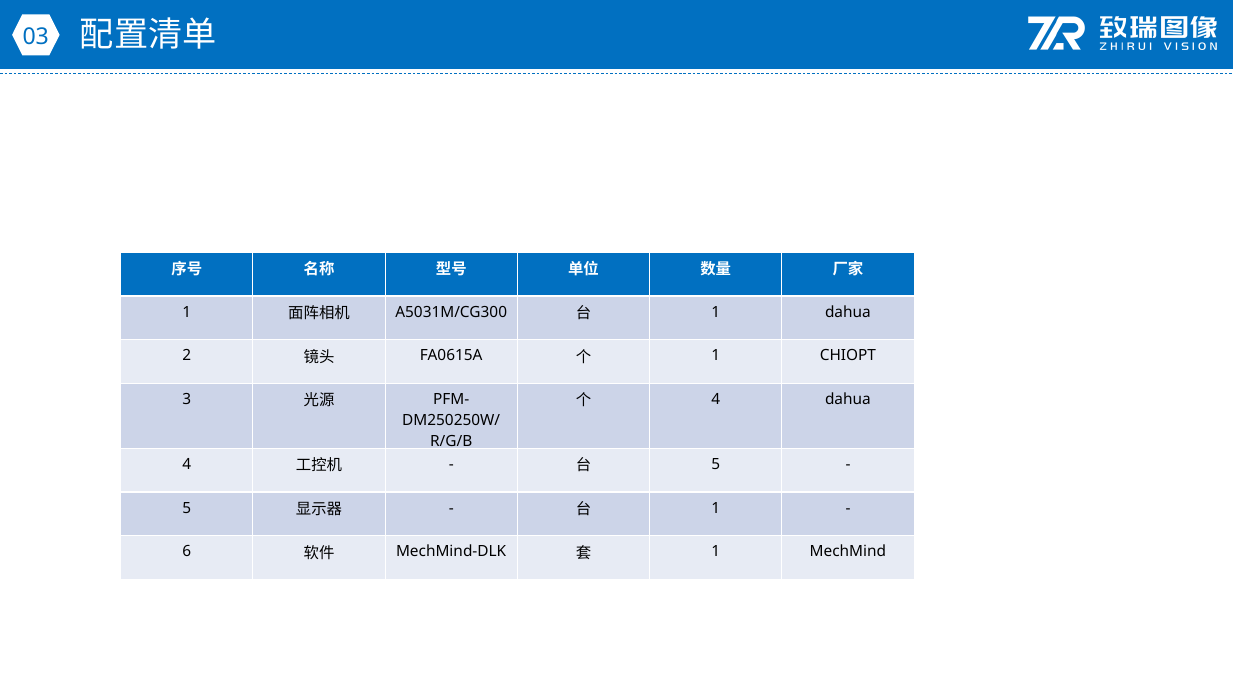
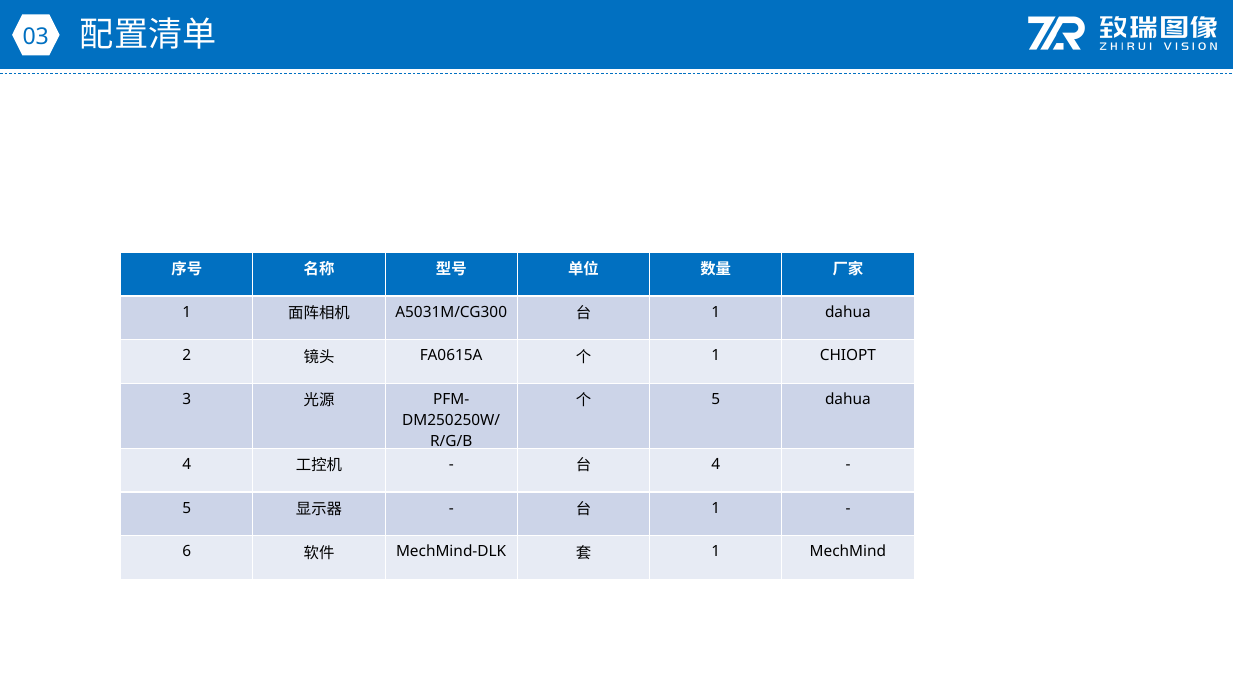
4 at (716, 399): 4 -> 5
5 at (716, 464): 5 -> 4
